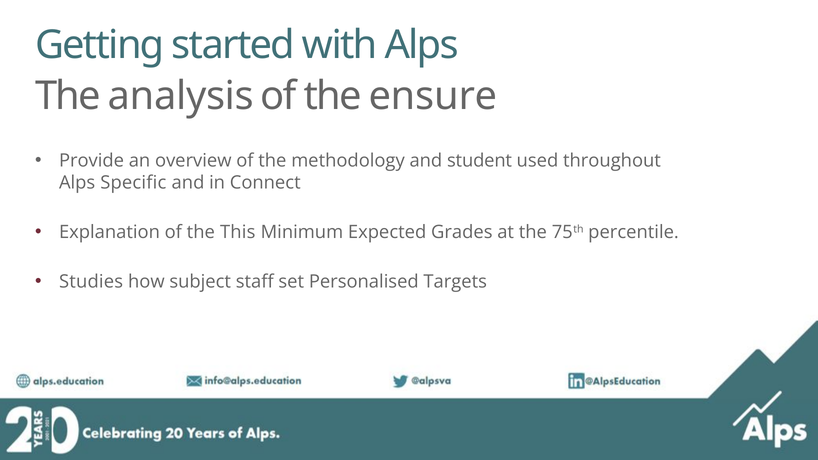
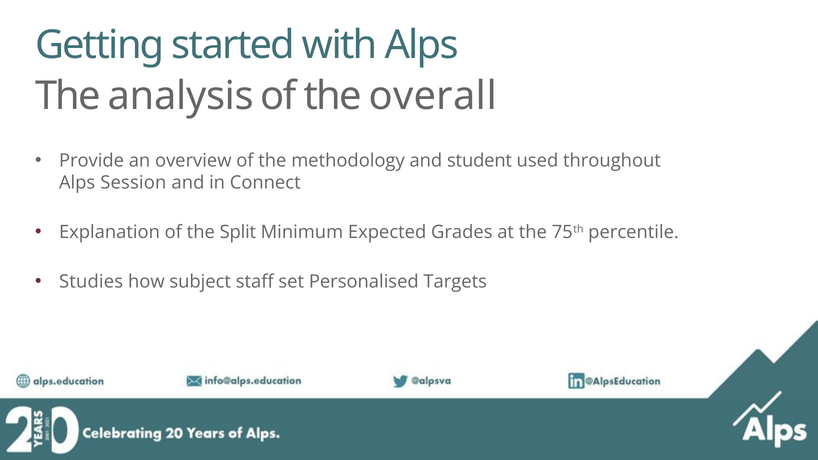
ensure: ensure -> overall
Specific: Specific -> Session
This: This -> Split
